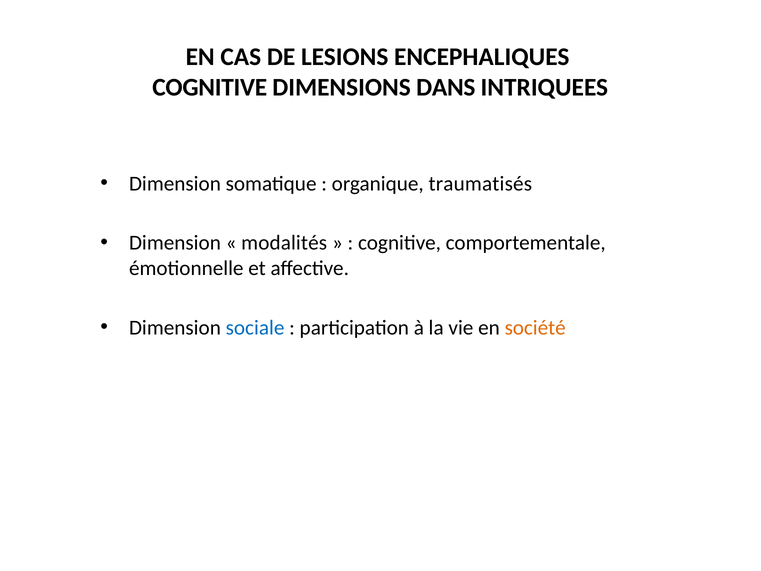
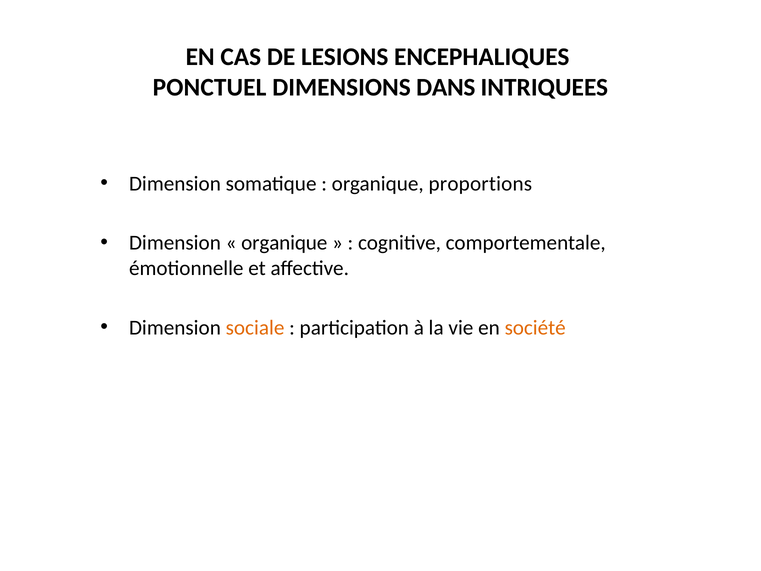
COGNITIVE at (210, 87): COGNITIVE -> PONCTUEL
traumatisés: traumatisés -> proportions
modalités at (284, 243): modalités -> organique
sociale colour: blue -> orange
